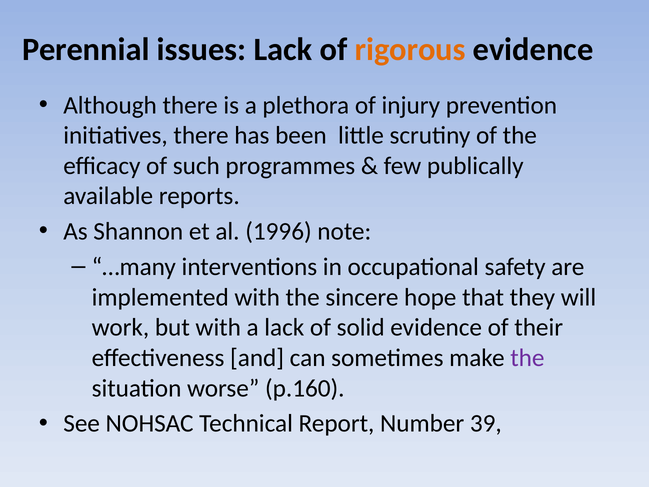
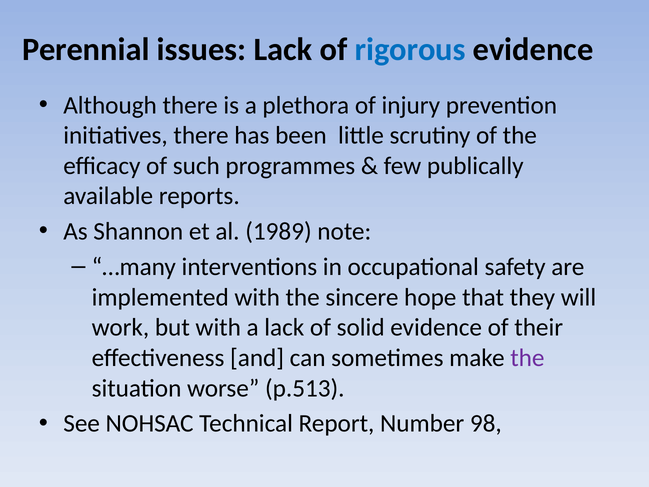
rigorous colour: orange -> blue
1996: 1996 -> 1989
p.160: p.160 -> p.513
39: 39 -> 98
